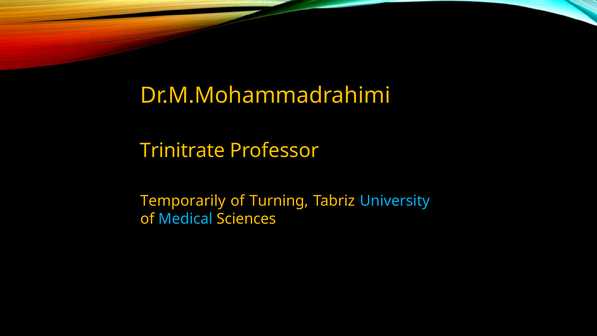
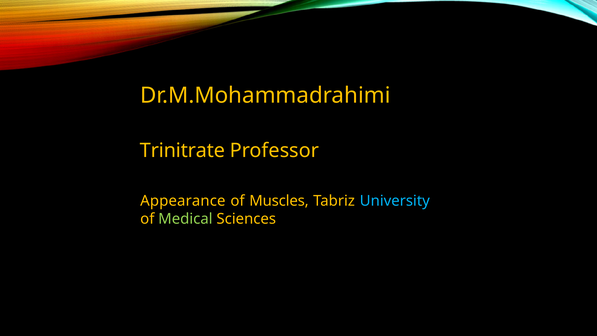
Temporarily: Temporarily -> Appearance
Turning: Turning -> Muscles
Medical colour: light blue -> light green
